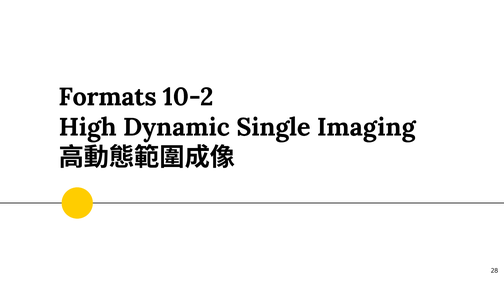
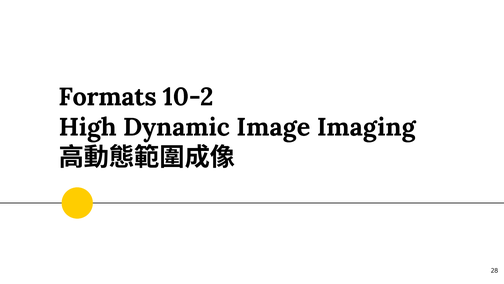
Single: Single -> Image
